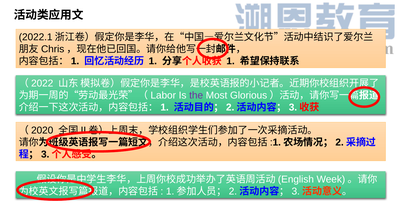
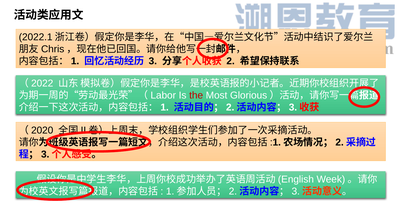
1 at (153, 61): 1 -> 3
1 at (231, 61): 1 -> 2
the colour: purple -> red
